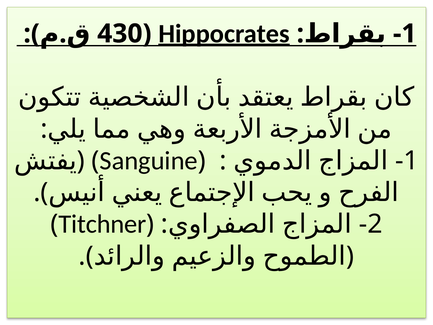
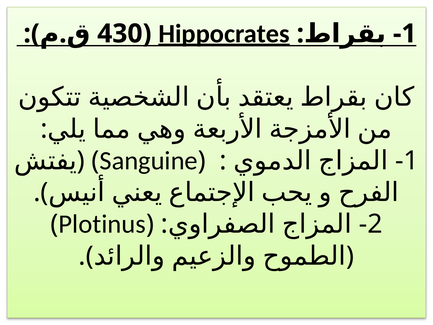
Titchner: Titchner -> Plotinus
